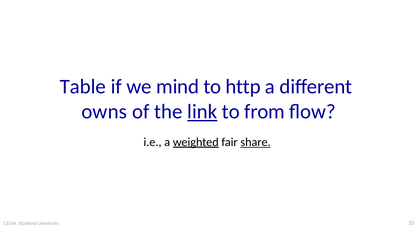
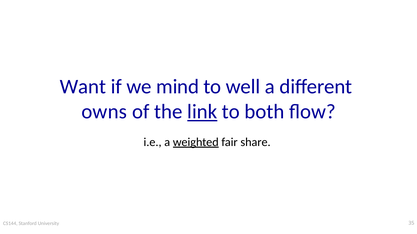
Table: Table -> Want
http: http -> well
from: from -> both
share underline: present -> none
